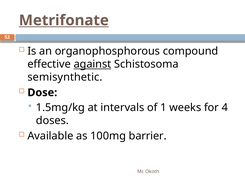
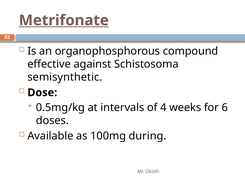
against underline: present -> none
1.5mg/kg: 1.5mg/kg -> 0.5mg/kg
1: 1 -> 4
4: 4 -> 6
barrier: barrier -> during
